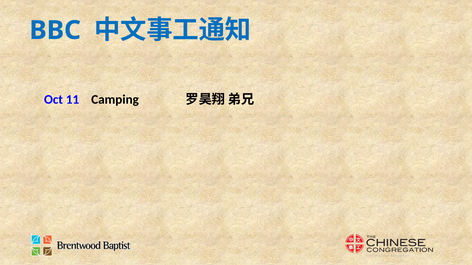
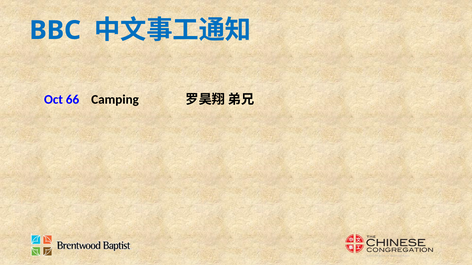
11: 11 -> 66
